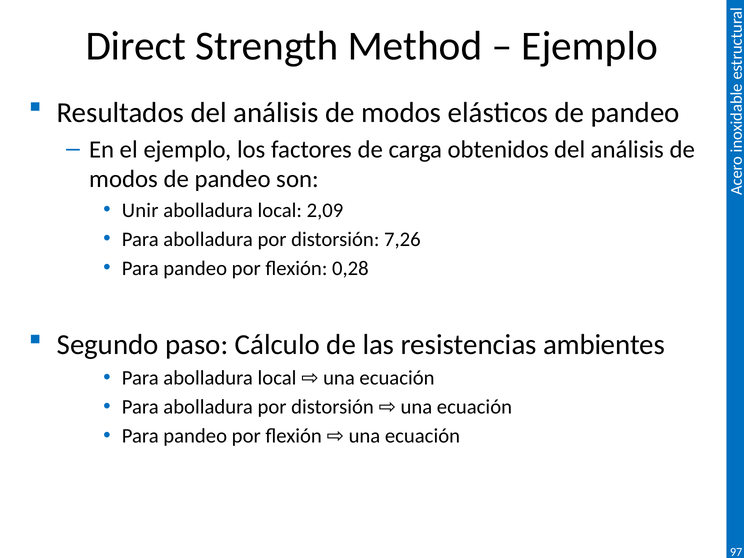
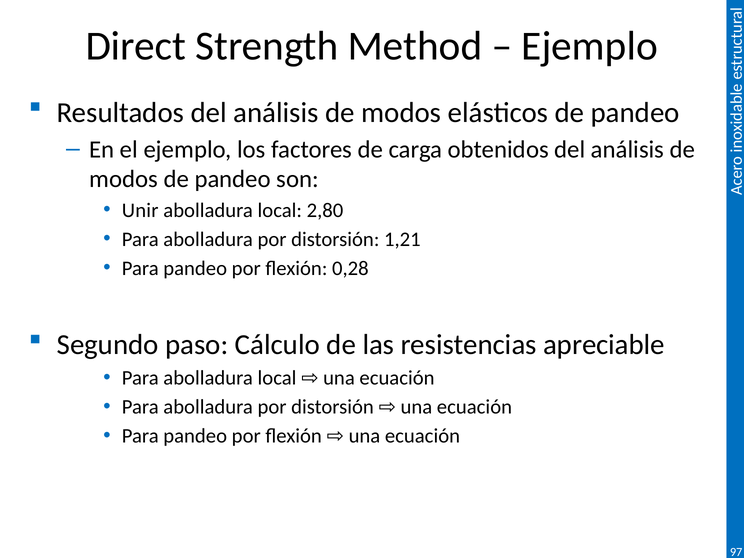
2,09: 2,09 -> 2,80
7,26: 7,26 -> 1,21
ambientes: ambientes -> apreciable
